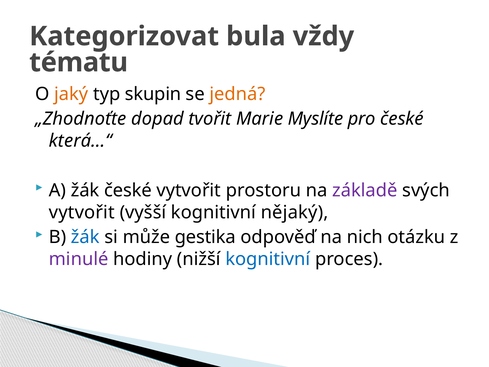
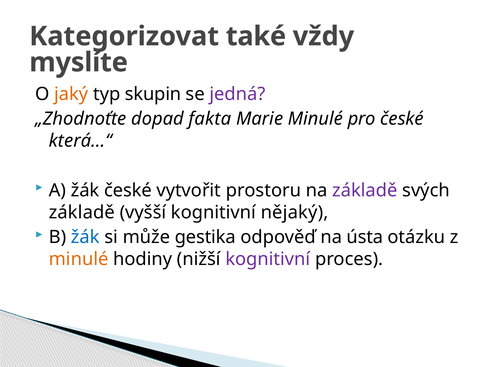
bula: bula -> také
tématu: tématu -> myslíte
jedná colour: orange -> purple
tvořit: tvořit -> fakta
Marie Myslíte: Myslíte -> Minulé
vytvořit at (82, 212): vytvořit -> základě
nich: nich -> ústa
minulé at (79, 259) colour: purple -> orange
kognitivní at (268, 259) colour: blue -> purple
